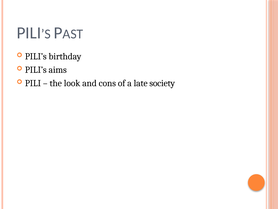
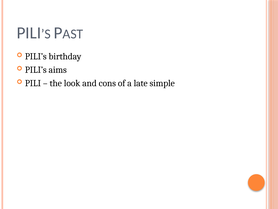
society: society -> simple
